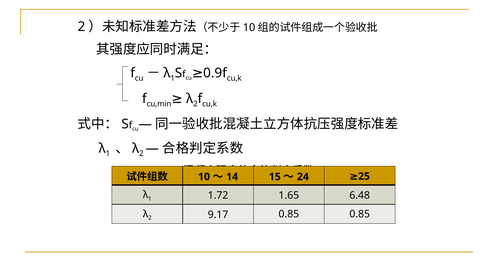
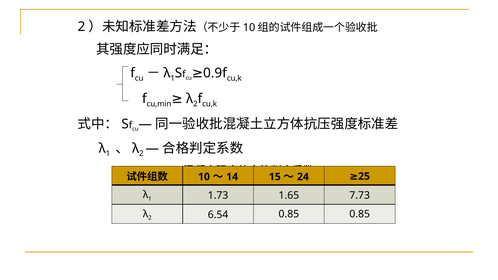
1.72: 1.72 -> 1.73
6.48: 6.48 -> 7.73
9.17: 9.17 -> 6.54
